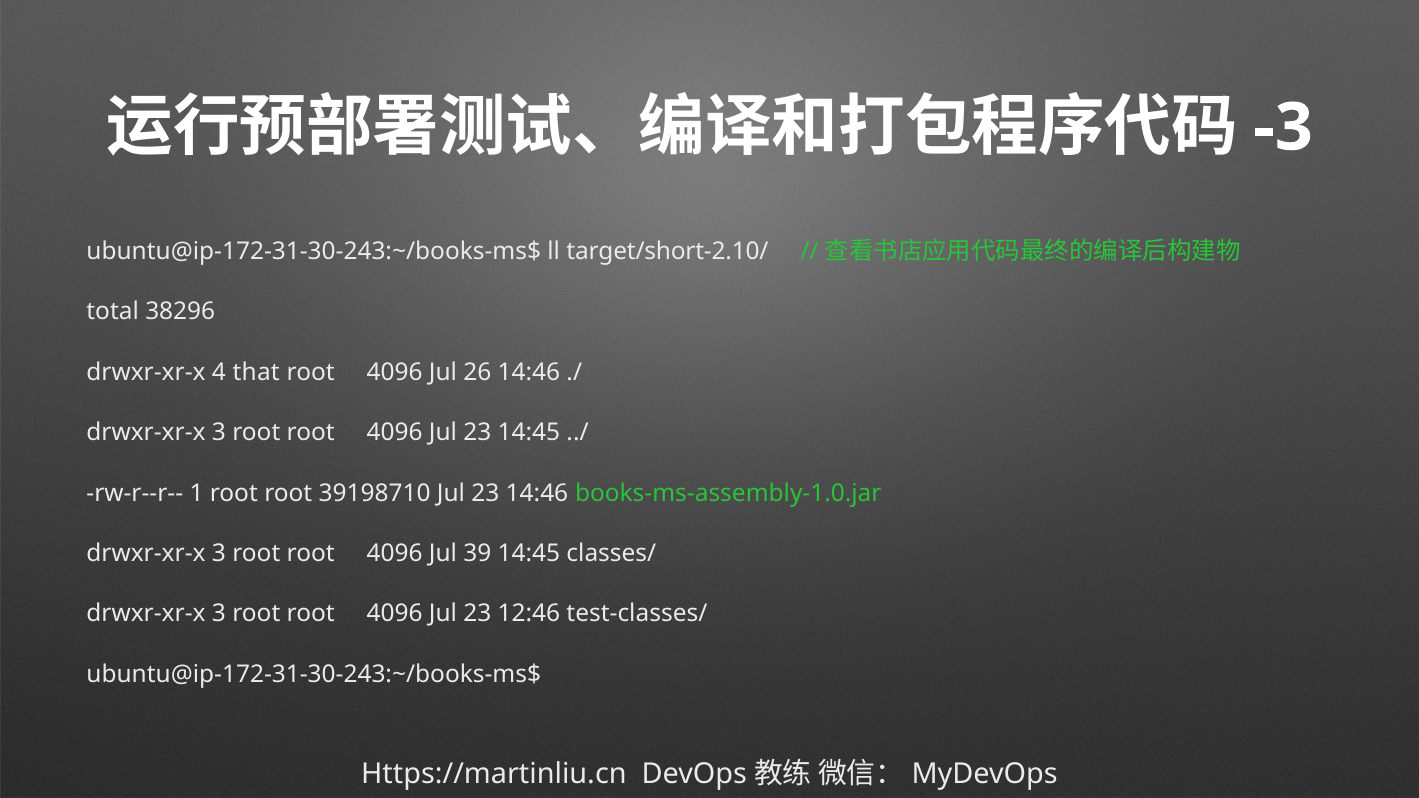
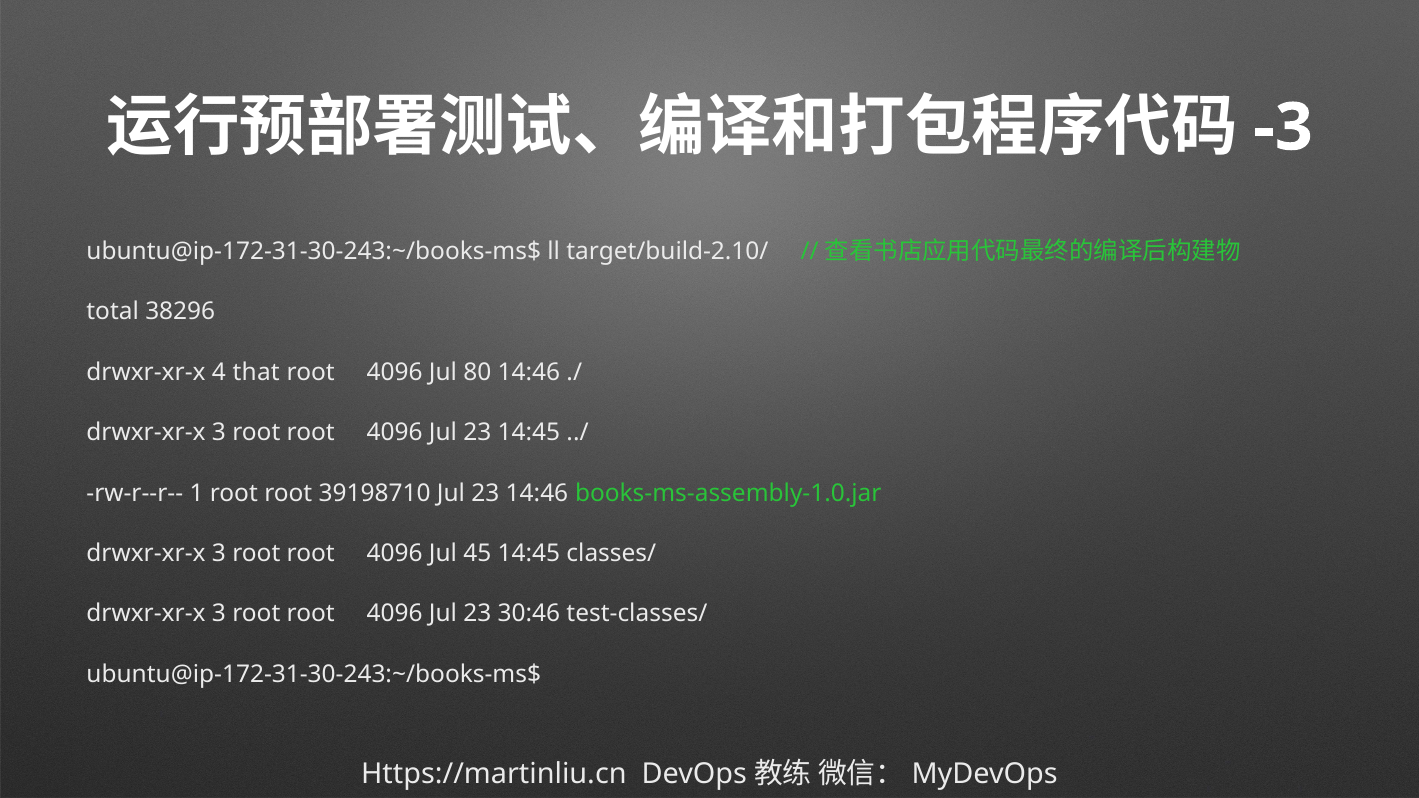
target/short-2.10/: target/short-2.10/ -> target/build-2.10/
26: 26 -> 80
39: 39 -> 45
12:46: 12:46 -> 30:46
